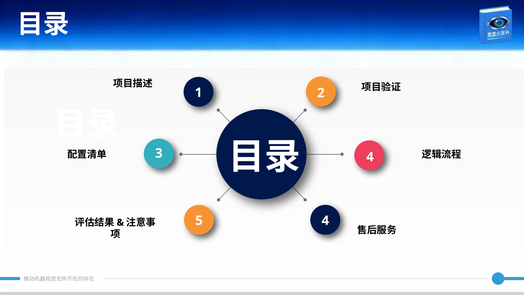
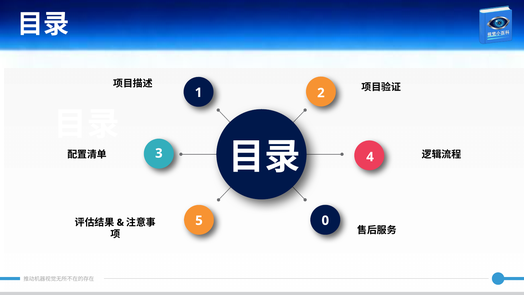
5 4: 4 -> 0
